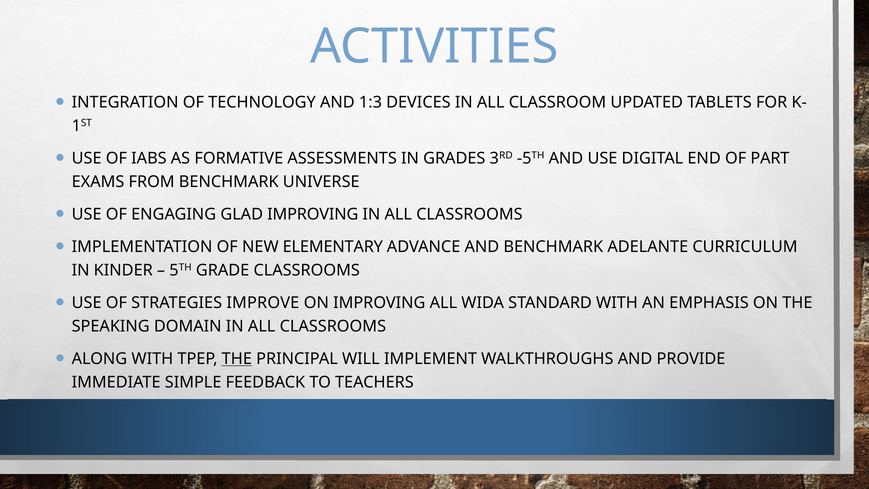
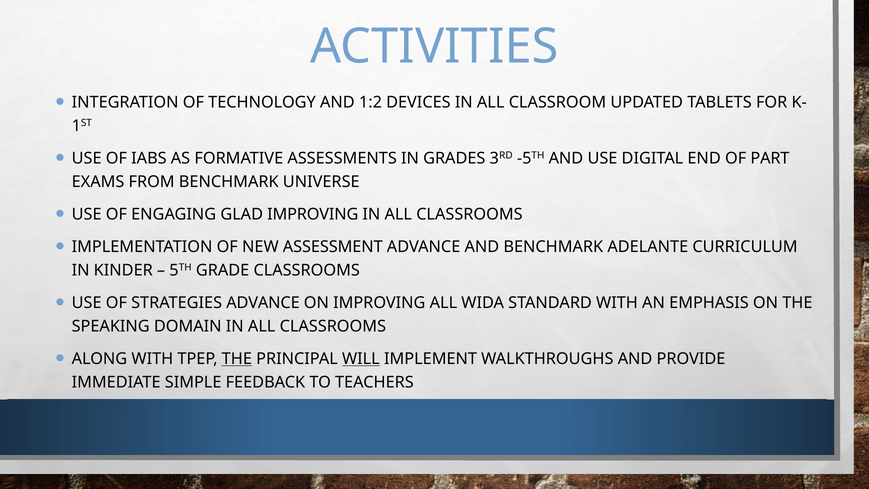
1:3: 1:3 -> 1:2
ELEMENTARY: ELEMENTARY -> ASSESSMENT
STRATEGIES IMPROVE: IMPROVE -> ADVANCE
WILL underline: none -> present
